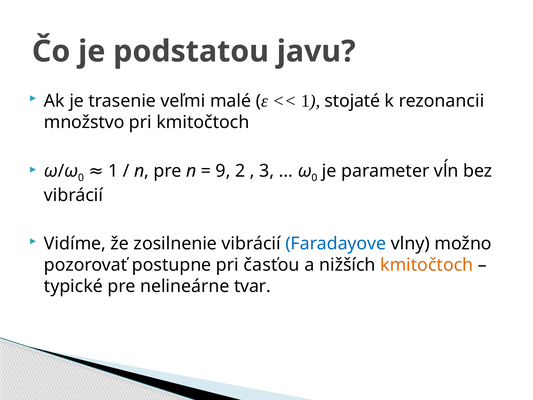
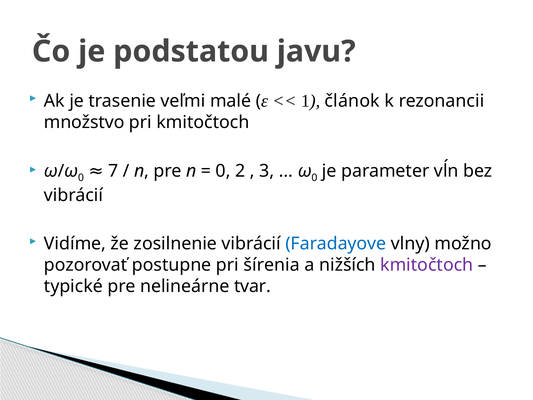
stojaté: stojaté -> článok
9 at (223, 171): 9 -> 0
1 at (113, 171): 1 -> 7
časťou: časťou -> šírenia
kmitočtoch at (427, 265) colour: orange -> purple
